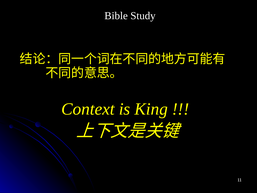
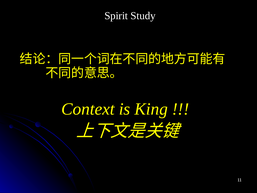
Bible: Bible -> Spirit
